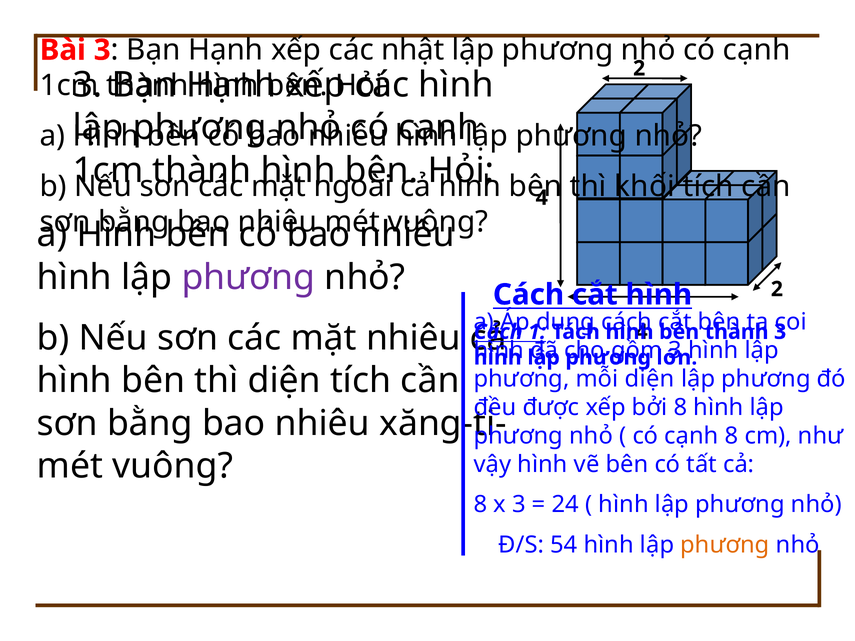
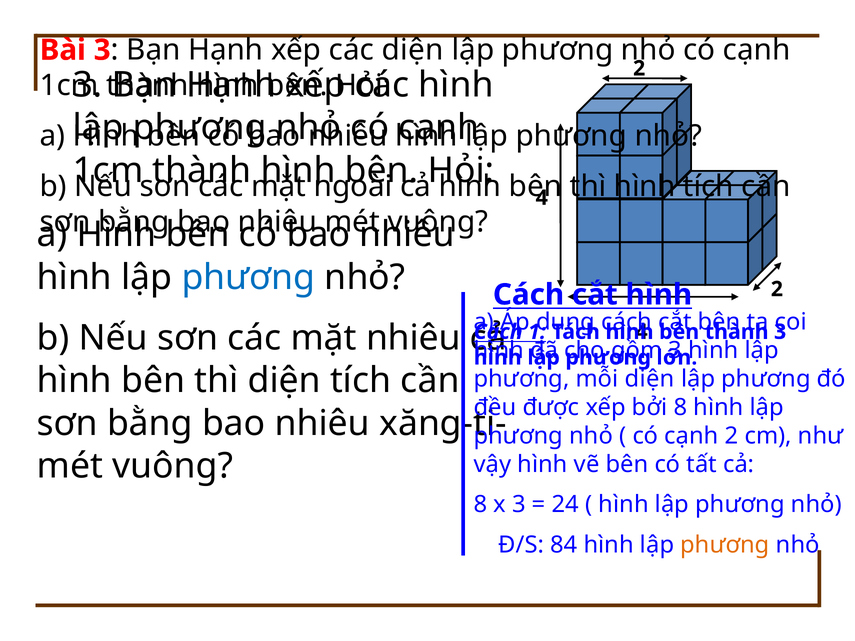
các nhật: nhật -> diện
thì khối: khối -> hình
phương at (248, 277) colour: purple -> blue
cạnh 8: 8 -> 2
54: 54 -> 84
